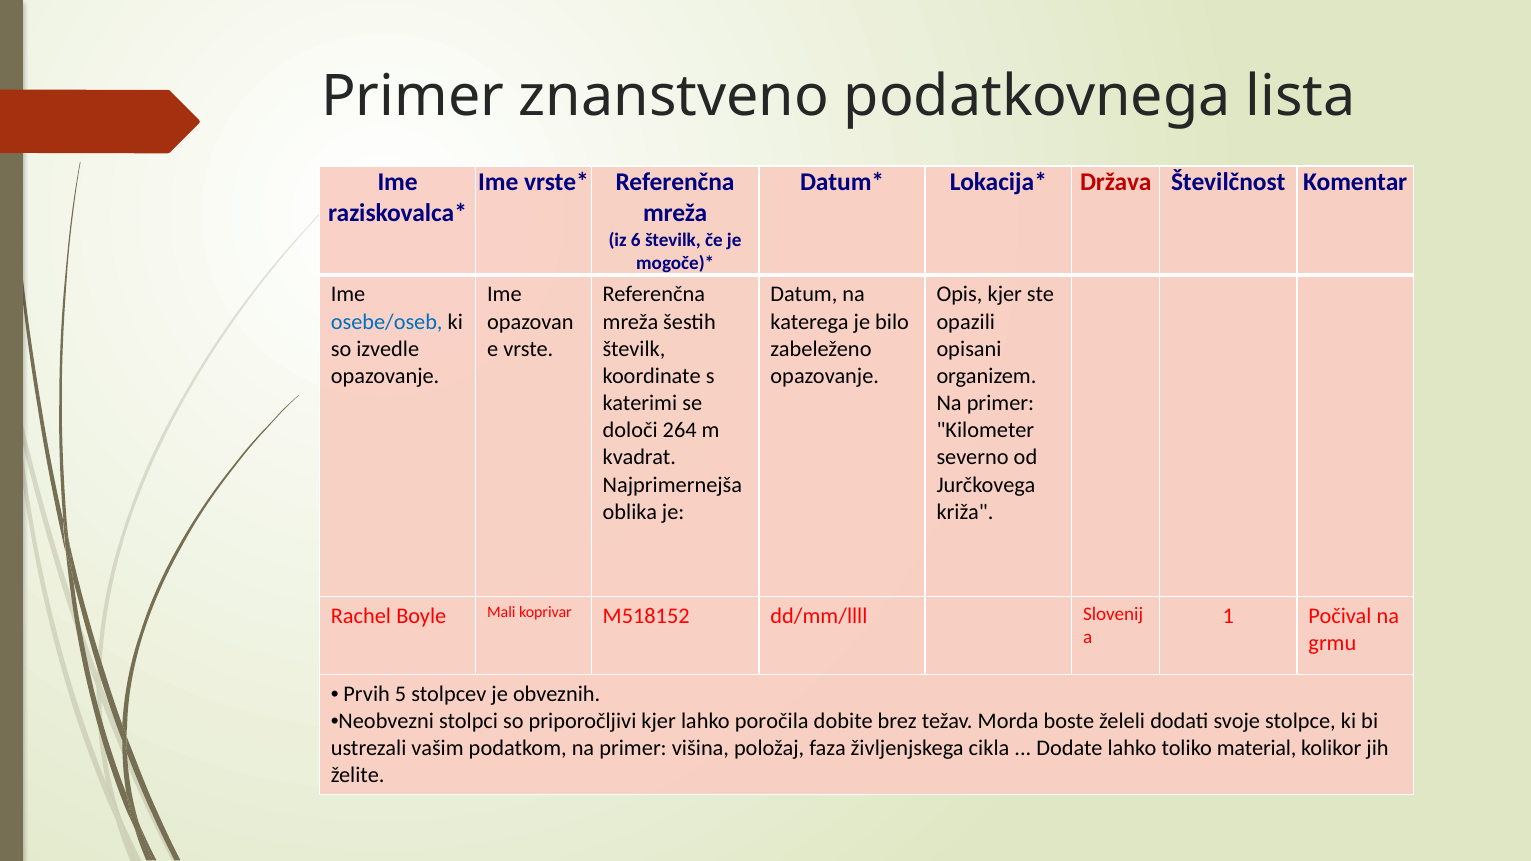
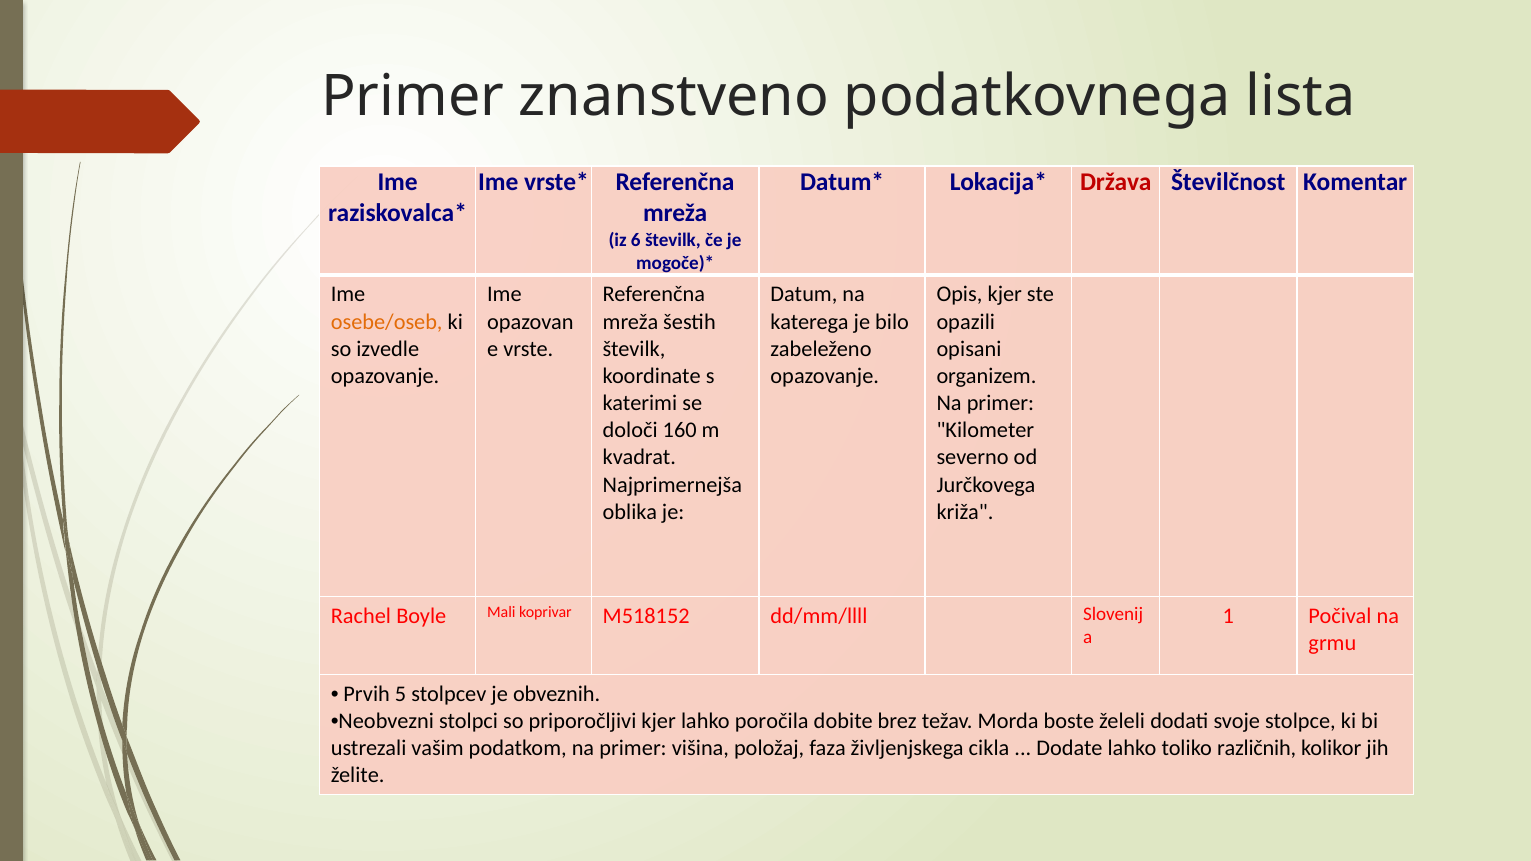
osebe/oseb colour: blue -> orange
264: 264 -> 160
material: material -> različnih
